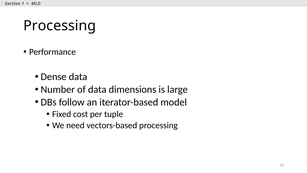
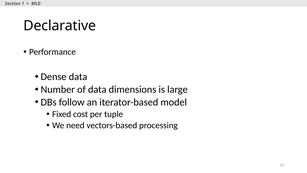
Processing at (60, 26): Processing -> Declarative
